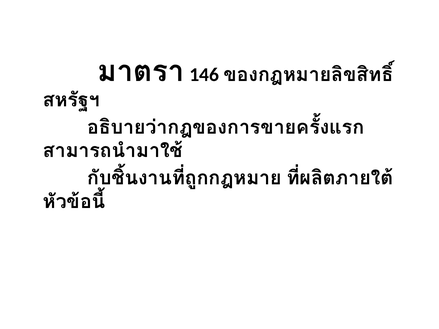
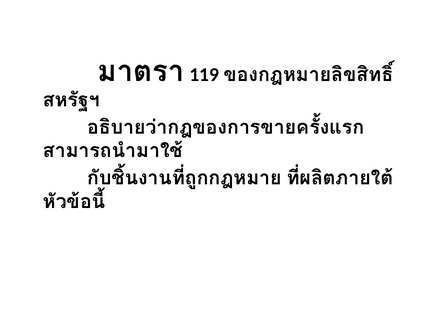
146: 146 -> 119
